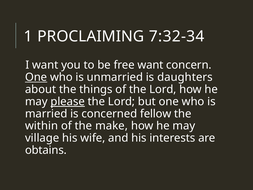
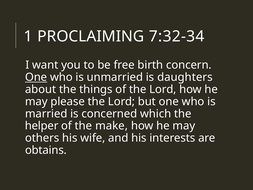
free want: want -> birth
please underline: present -> none
fellow: fellow -> which
within: within -> helper
village: village -> others
